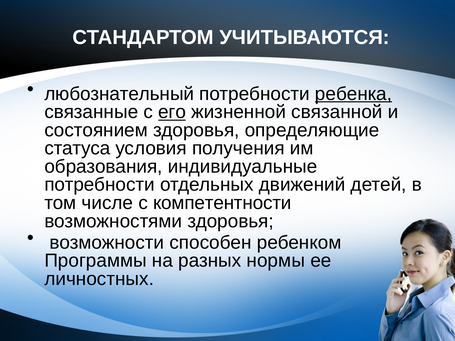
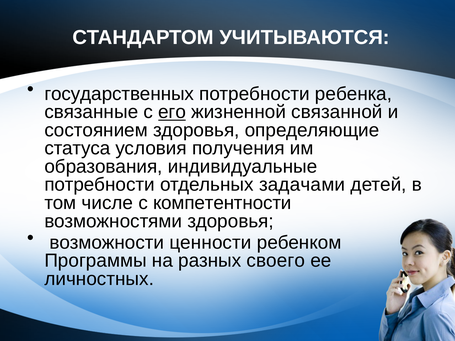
любознательный: любознательный -> государственных
ребенка underline: present -> none
движений: движений -> задачами
способен: способен -> ценности
нормы: нормы -> своего
